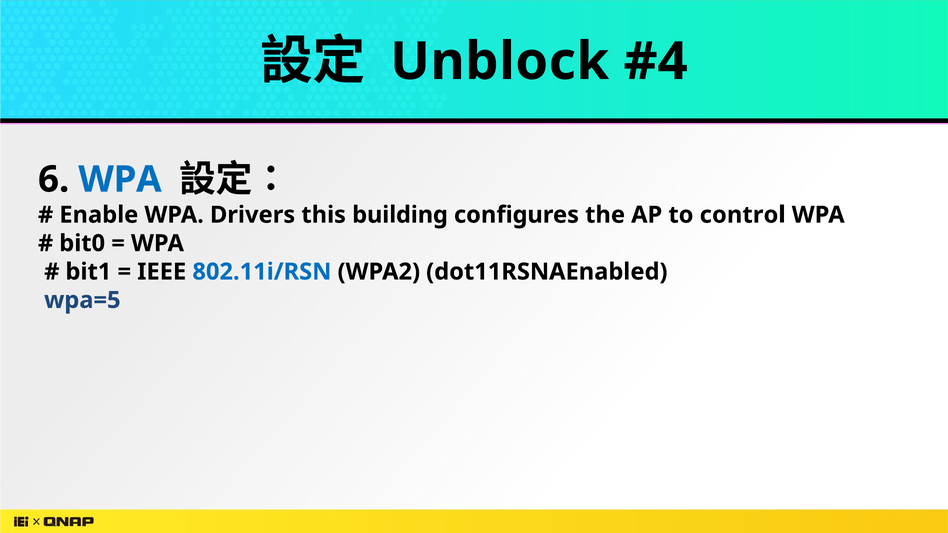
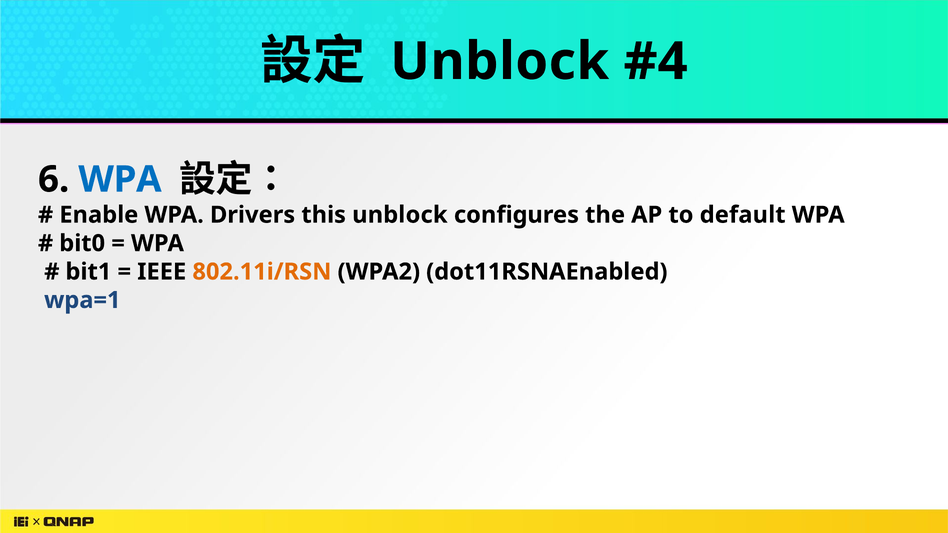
this building: building -> unblock
control: control -> default
802.11i/RSN colour: blue -> orange
wpa=5: wpa=5 -> wpa=1
